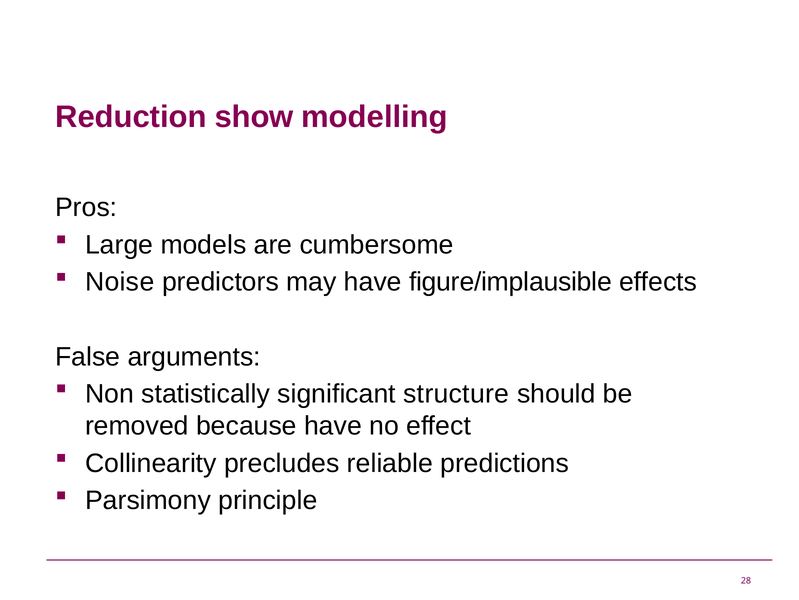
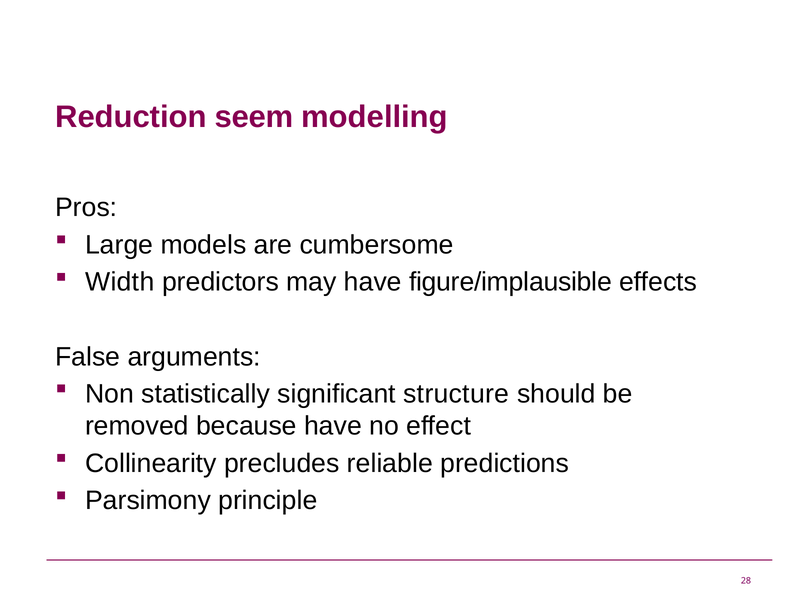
show: show -> seem
Noise: Noise -> Width
